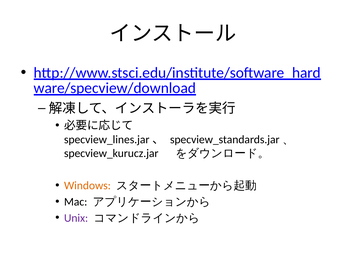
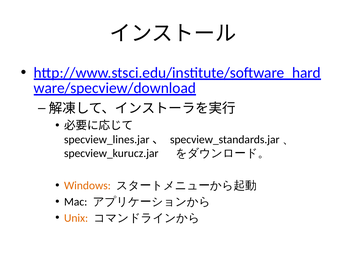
Unix colour: purple -> orange
